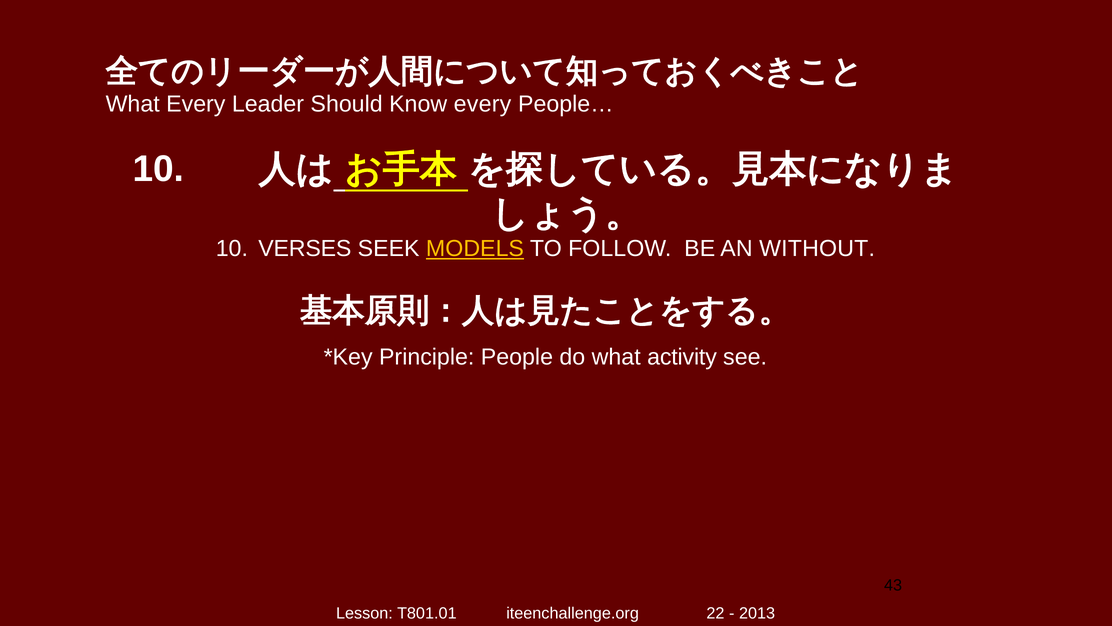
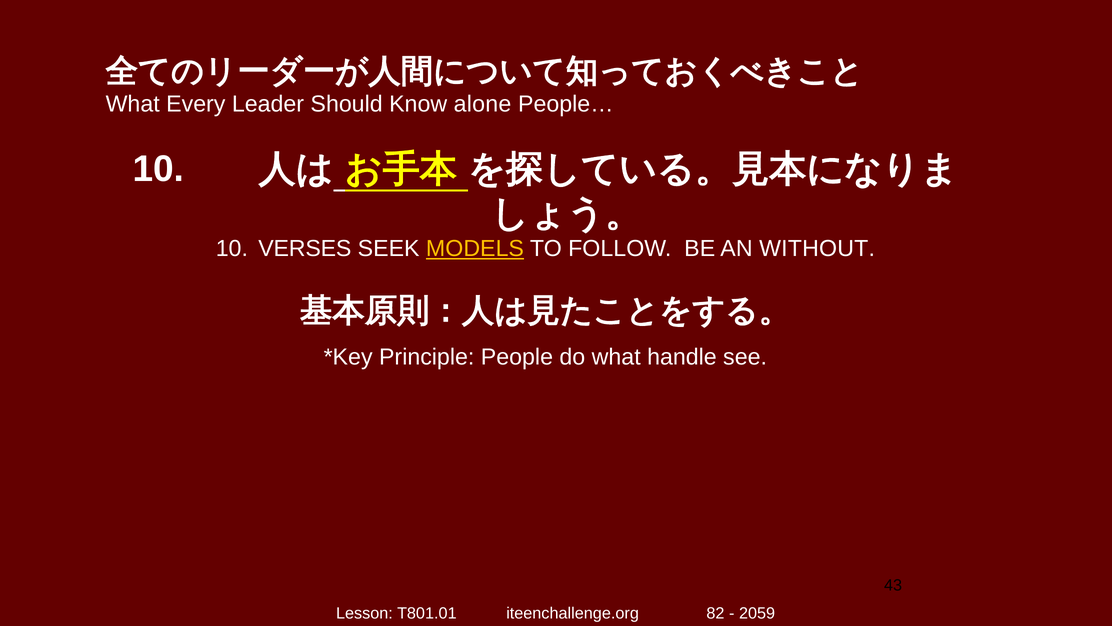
Know every: every -> alone
activity: activity -> handle
22: 22 -> 82
2013: 2013 -> 2059
